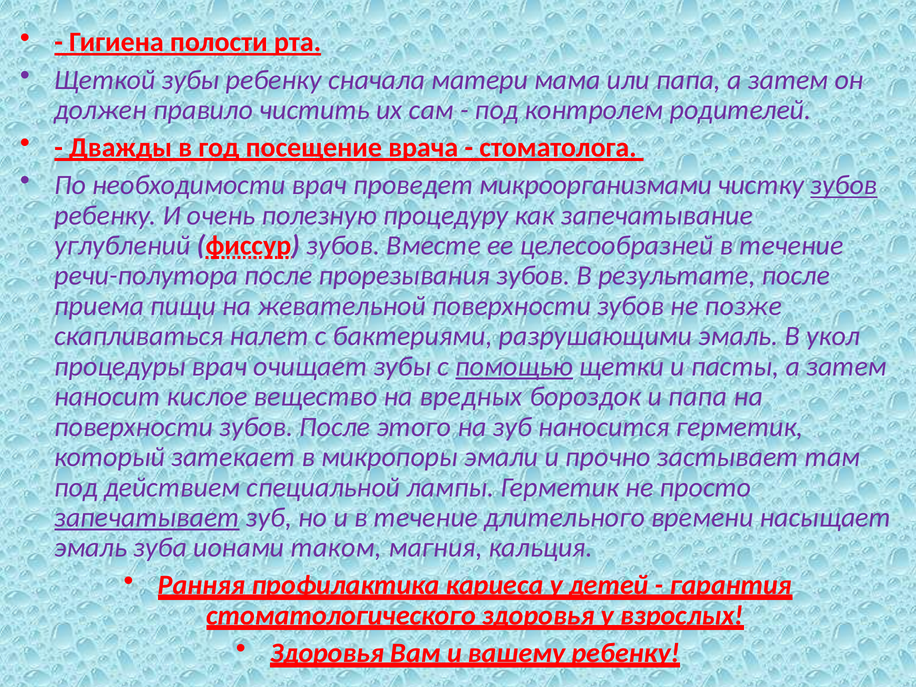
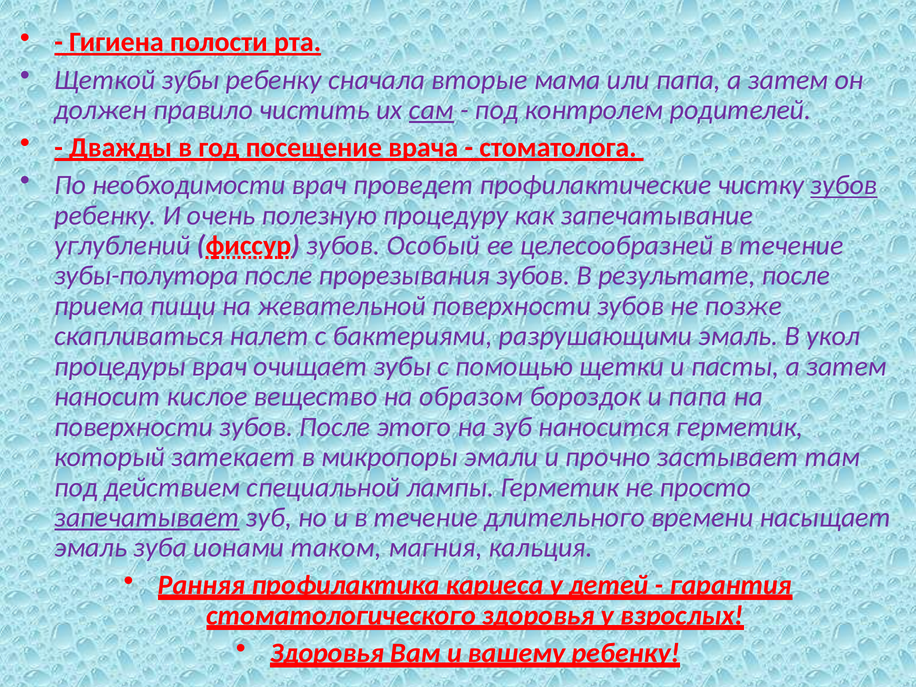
матери: матери -> вторые
сам underline: none -> present
микроорганизмами: микроорганизмами -> профилактические
Вместе: Вместе -> Особый
речи-полутора: речи-полутора -> зубы-полутора
помощью underline: present -> none
вредных: вредных -> образом
